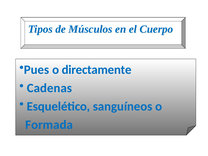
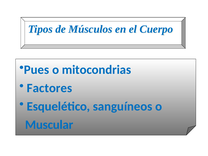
directamente: directamente -> mitocondrias
Cadenas: Cadenas -> Factores
Formada: Formada -> Muscular
